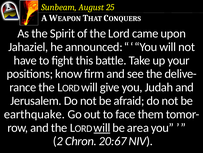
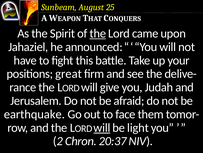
the at (98, 33) underline: none -> present
know: know -> great
area: area -> light
20:67: 20:67 -> 20:37
